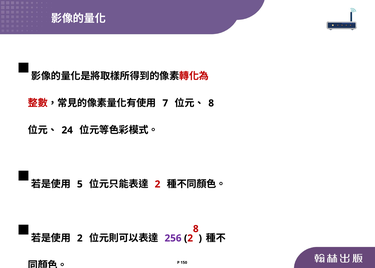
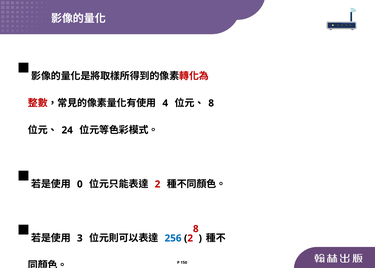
7: 7 -> 4
5: 5 -> 0
2 at (80, 238): 2 -> 3
256 colour: purple -> blue
